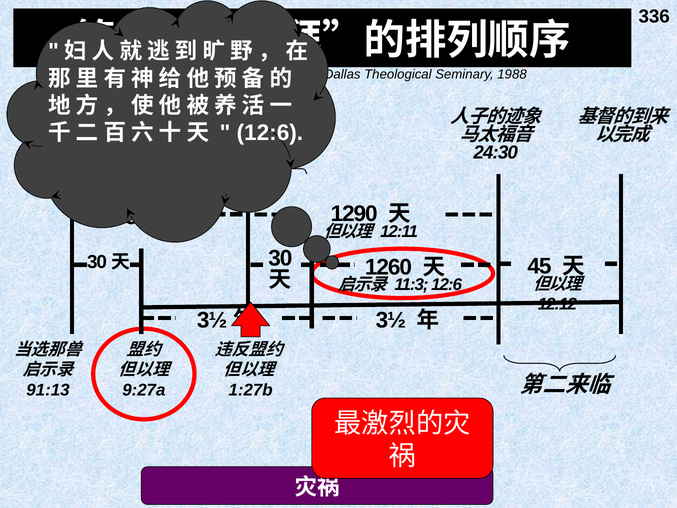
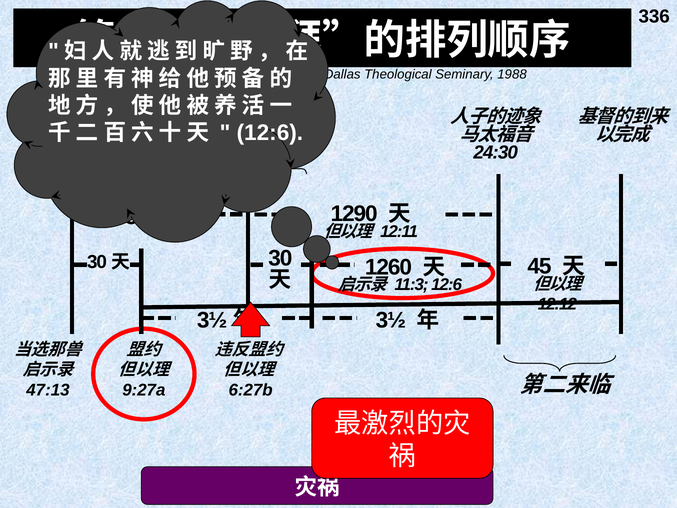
91:13: 91:13 -> 47:13
1:27b: 1:27b -> 6:27b
